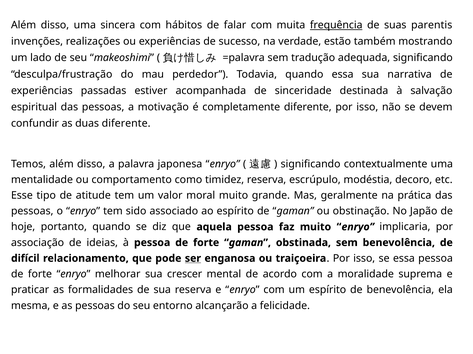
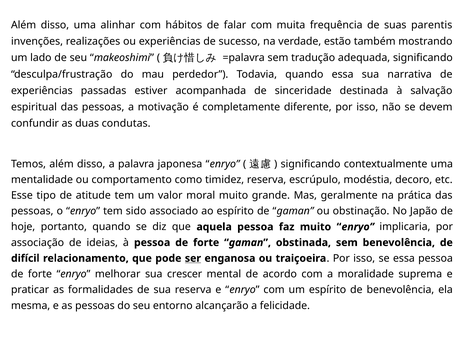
sincera: sincera -> alinhar
frequência underline: present -> none
duas diferente: diferente -> condutas
